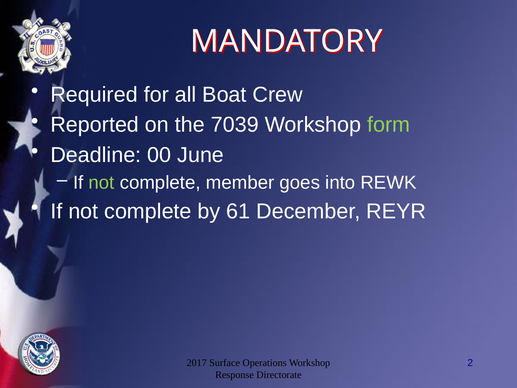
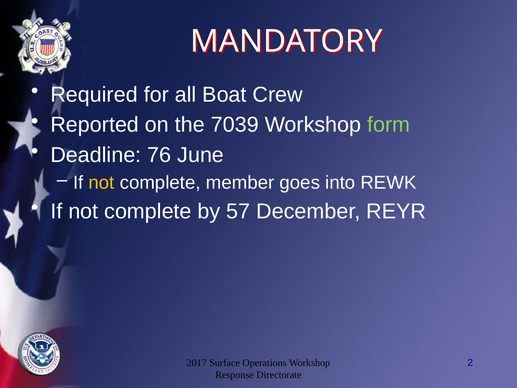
00: 00 -> 76
not at (102, 183) colour: light green -> yellow
61: 61 -> 57
